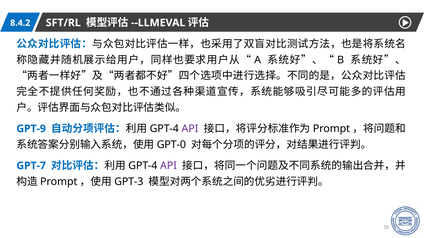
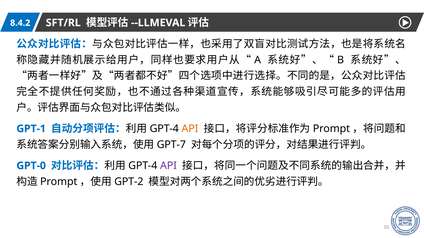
GPT-9: GPT-9 -> GPT-1
API at (190, 129) colour: purple -> orange
GPT-0: GPT-0 -> GPT-7
GPT-7: GPT-7 -> GPT-0
GPT-3: GPT-3 -> GPT-2
